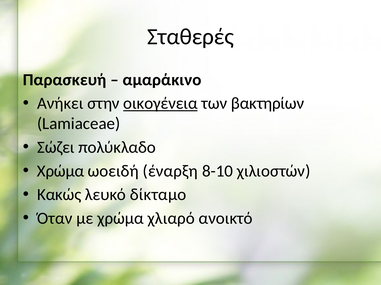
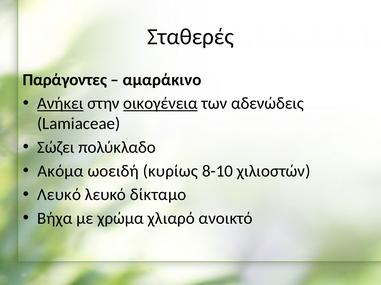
Παρασκευή: Παρασκευή -> Παράγοντες
Ανήκει underline: none -> present
βακτηρίων: βακτηρίων -> αδενώδεις
Χρώμα at (61, 171): Χρώμα -> Ακόμα
έναρξη: έναρξη -> κυρίως
Κακώς at (59, 195): Κακώς -> Λευκό
Όταν: Όταν -> Βήχα
